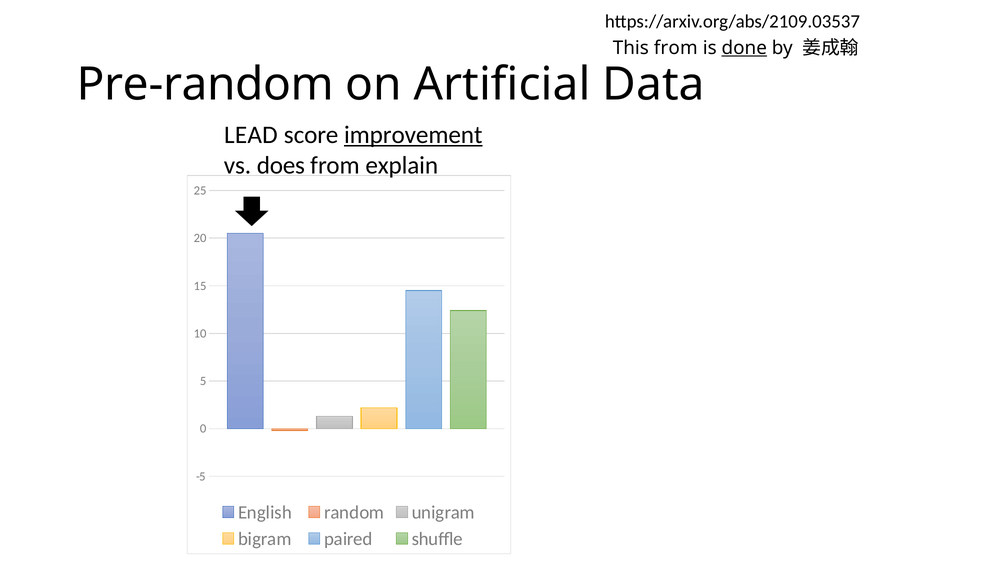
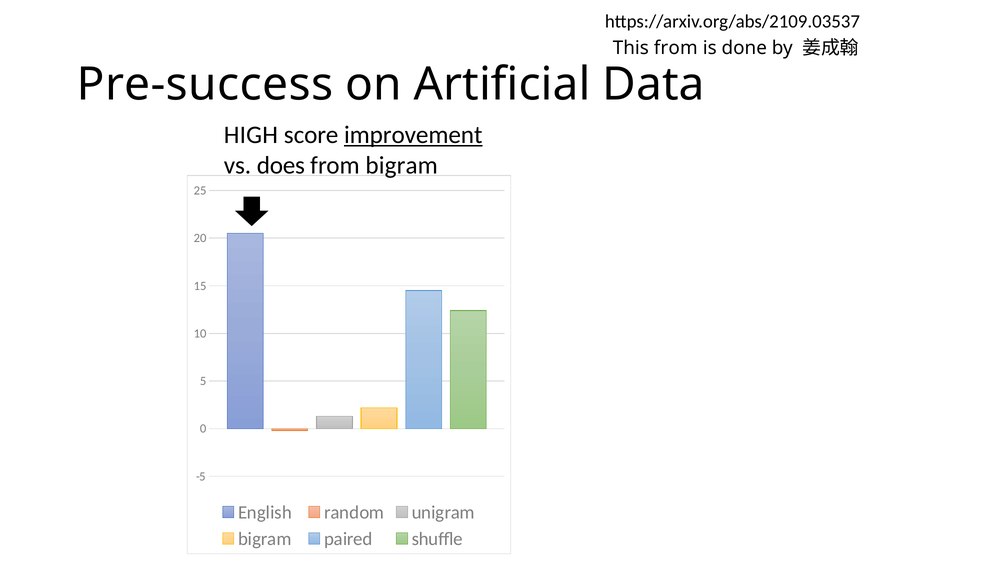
done underline: present -> none
Pre-random: Pre-random -> Pre-success
LEAD: LEAD -> HIGH
from explain: explain -> bigram
